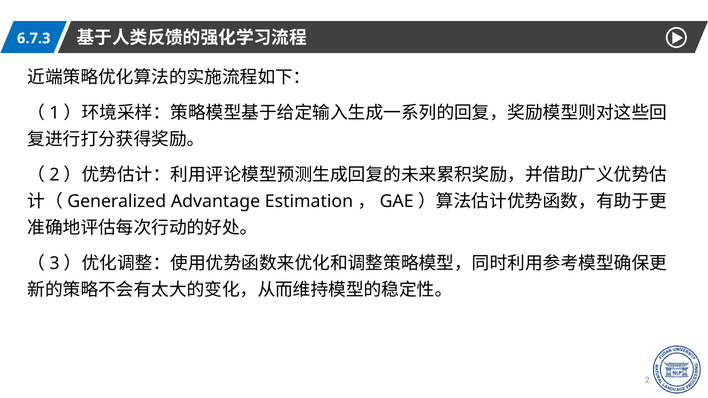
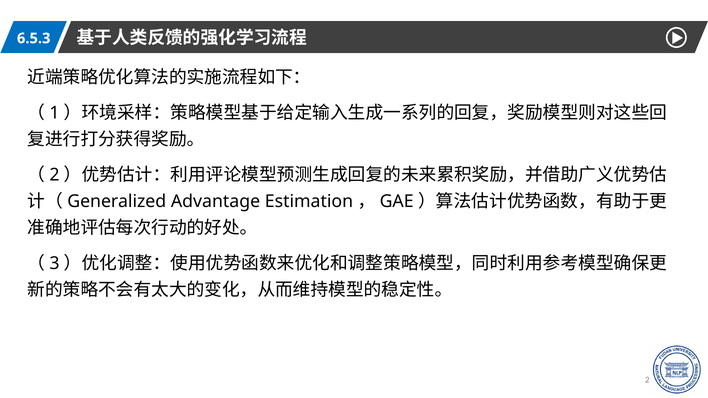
6.7.3: 6.7.3 -> 6.5.3
